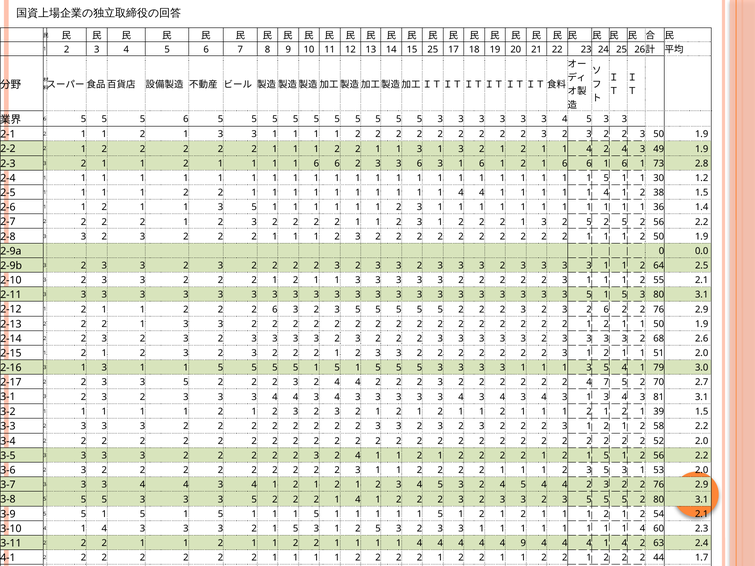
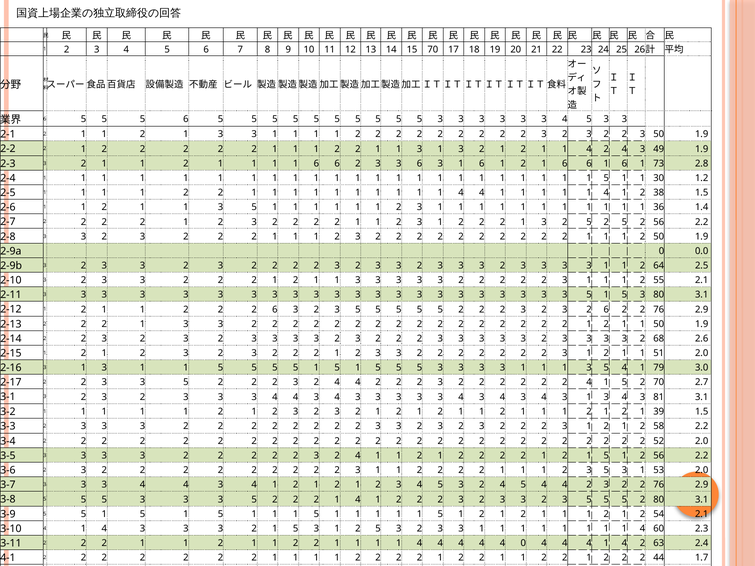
15 25: 25 -> 70
7 at (606, 383): 7 -> 1
4 9: 9 -> 0
